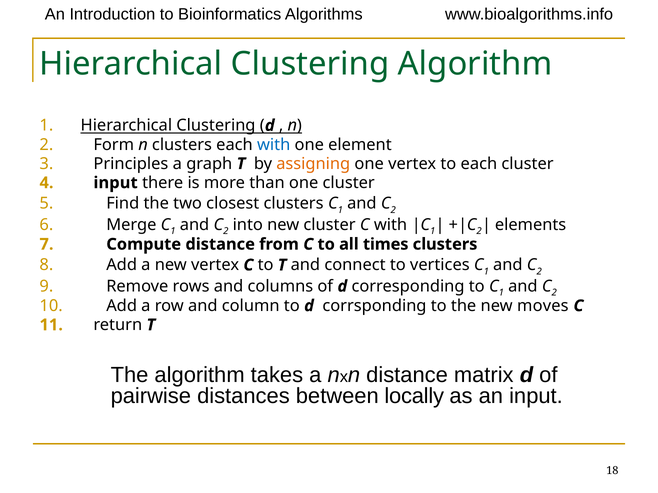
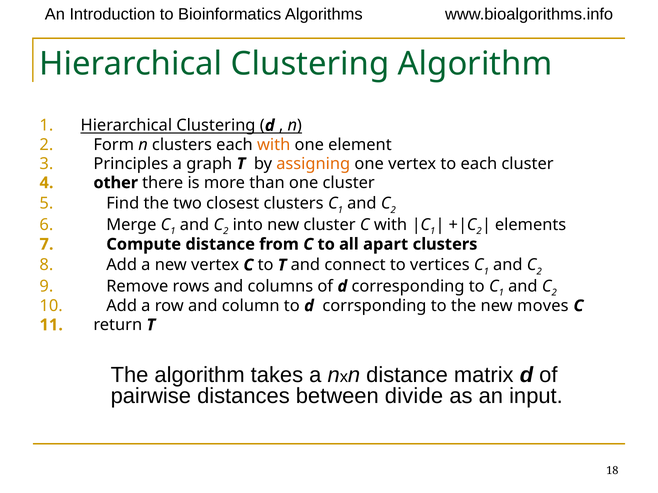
with at (274, 145) colour: blue -> orange
input at (116, 183): input -> other
times: times -> apart
locally: locally -> divide
